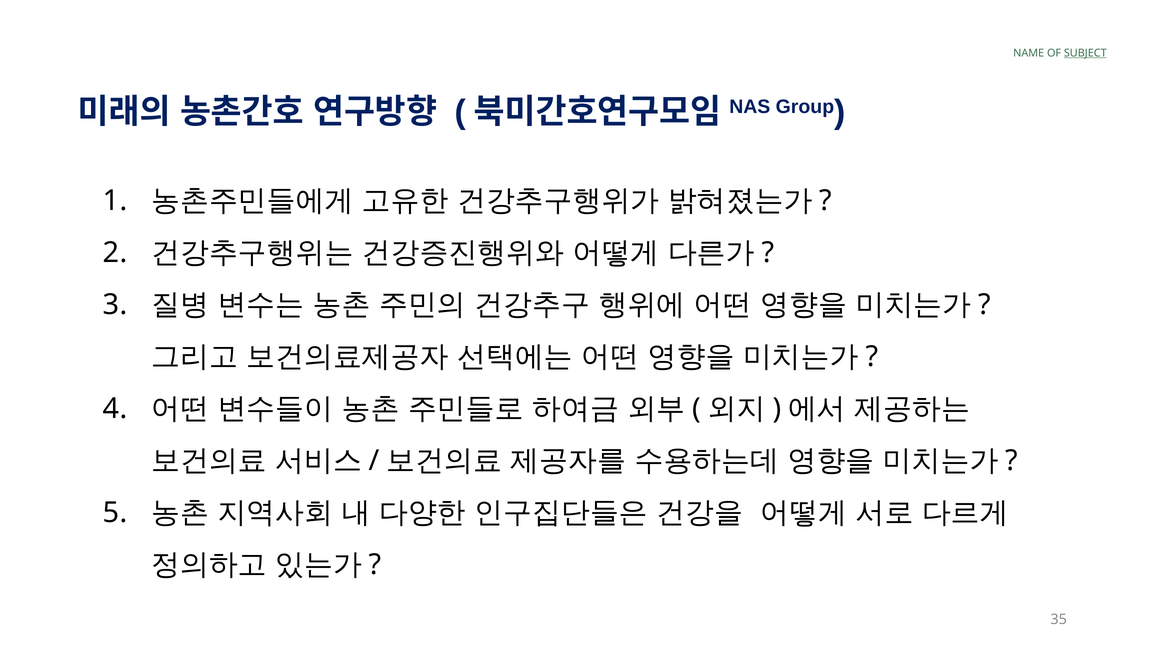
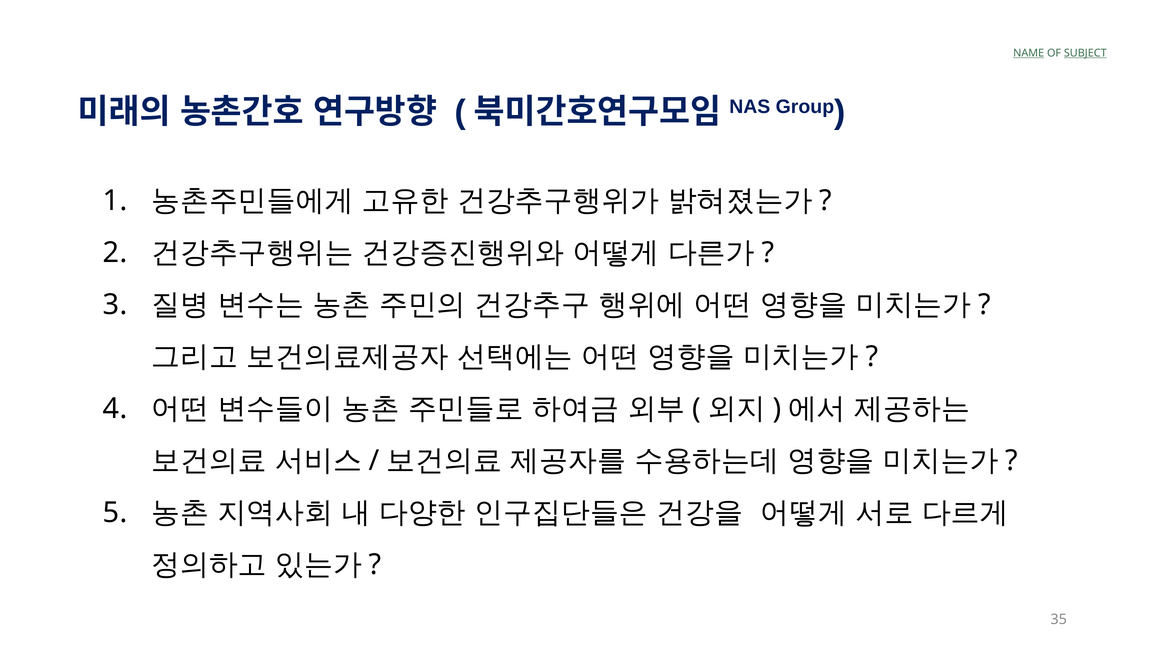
NAME underline: none -> present
